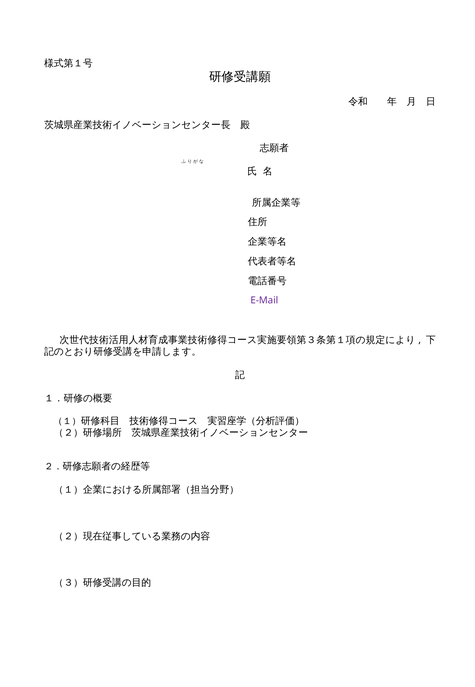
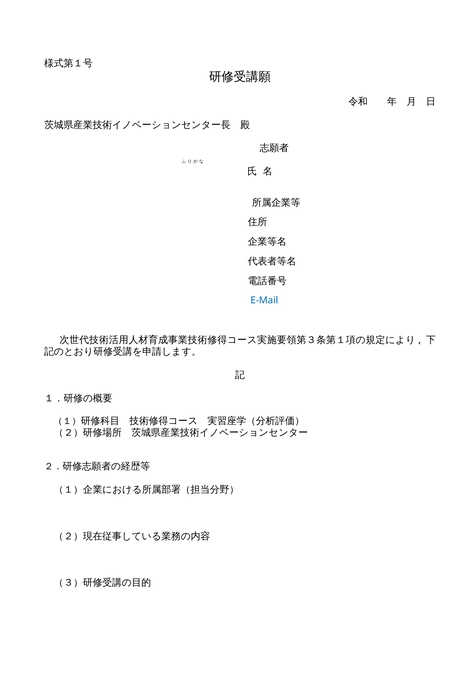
E-Mail colour: purple -> blue
